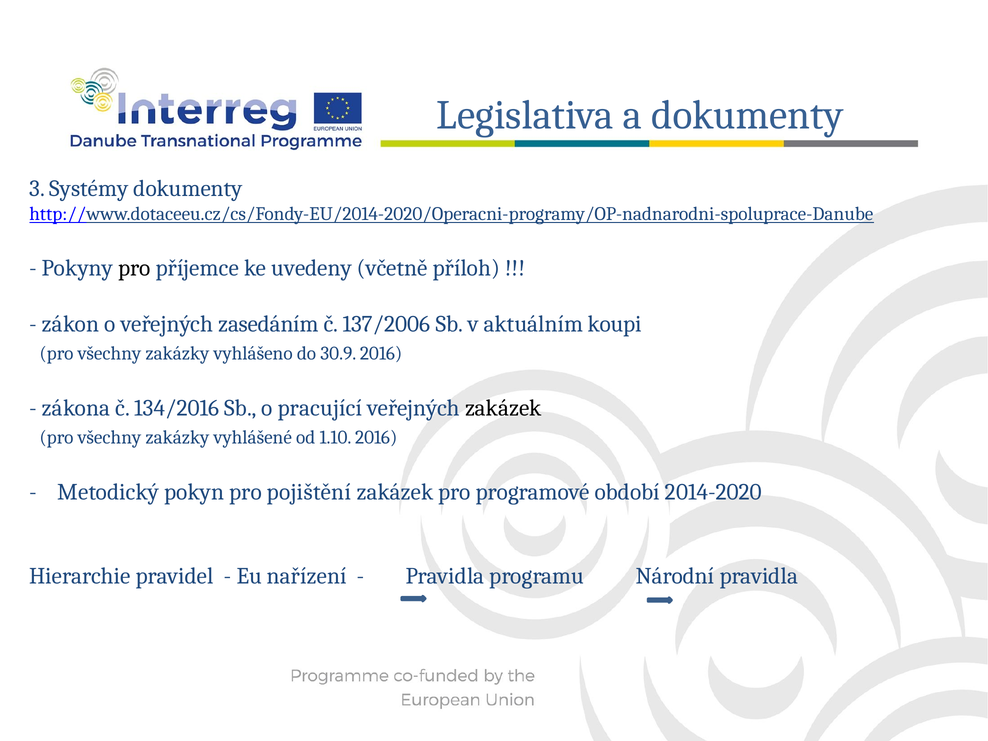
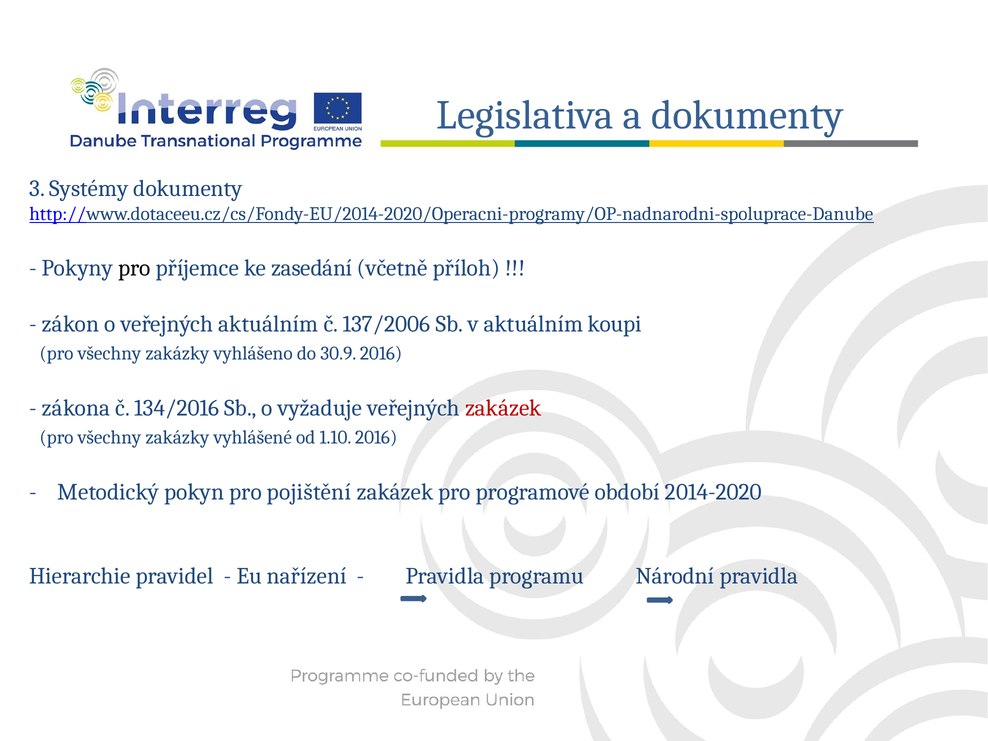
uvedeny: uvedeny -> zasedání
veřejných zasedáním: zasedáním -> aktuálním
pracující: pracující -> vyžaduje
zakázek at (503, 408) colour: black -> red
